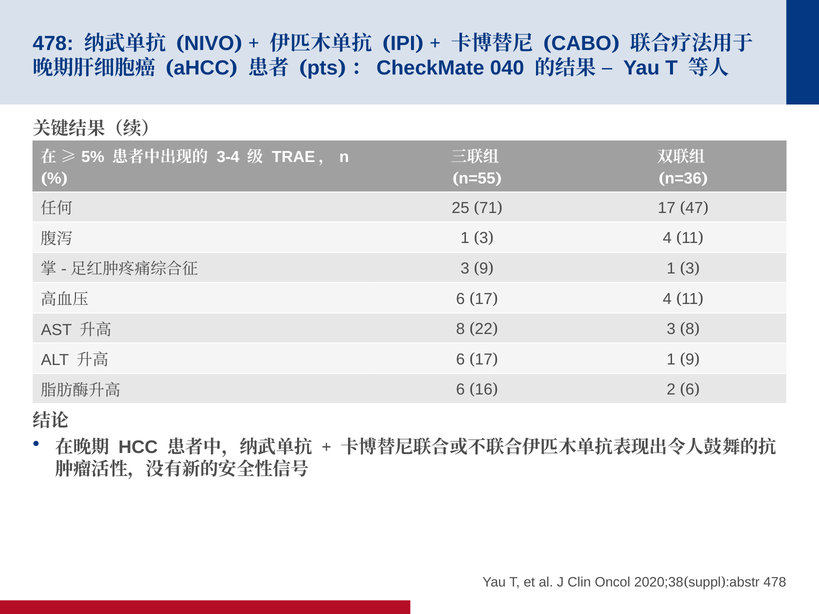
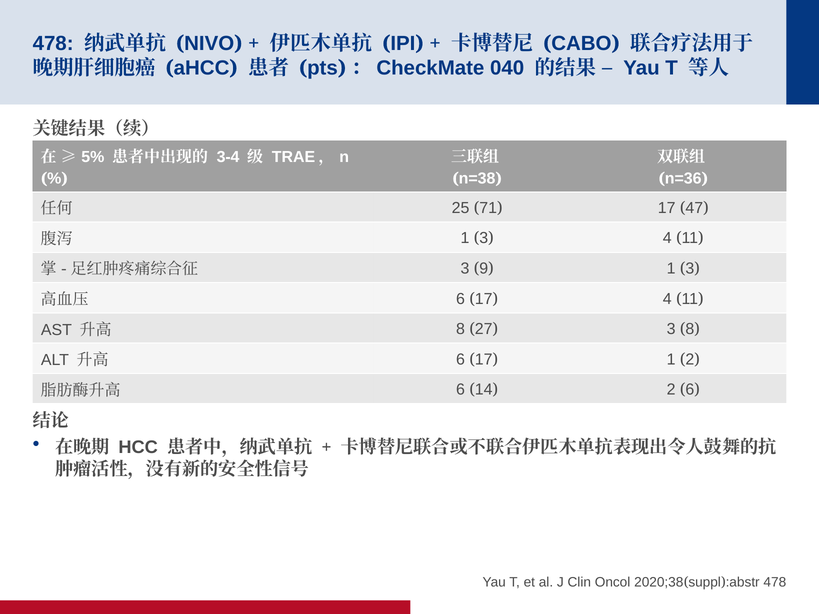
n=55: n=55 -> n=38
22: 22 -> 27
9 at (690, 359): 9 -> 2
16: 16 -> 14
